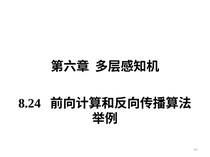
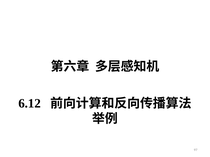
8.24: 8.24 -> 6.12
